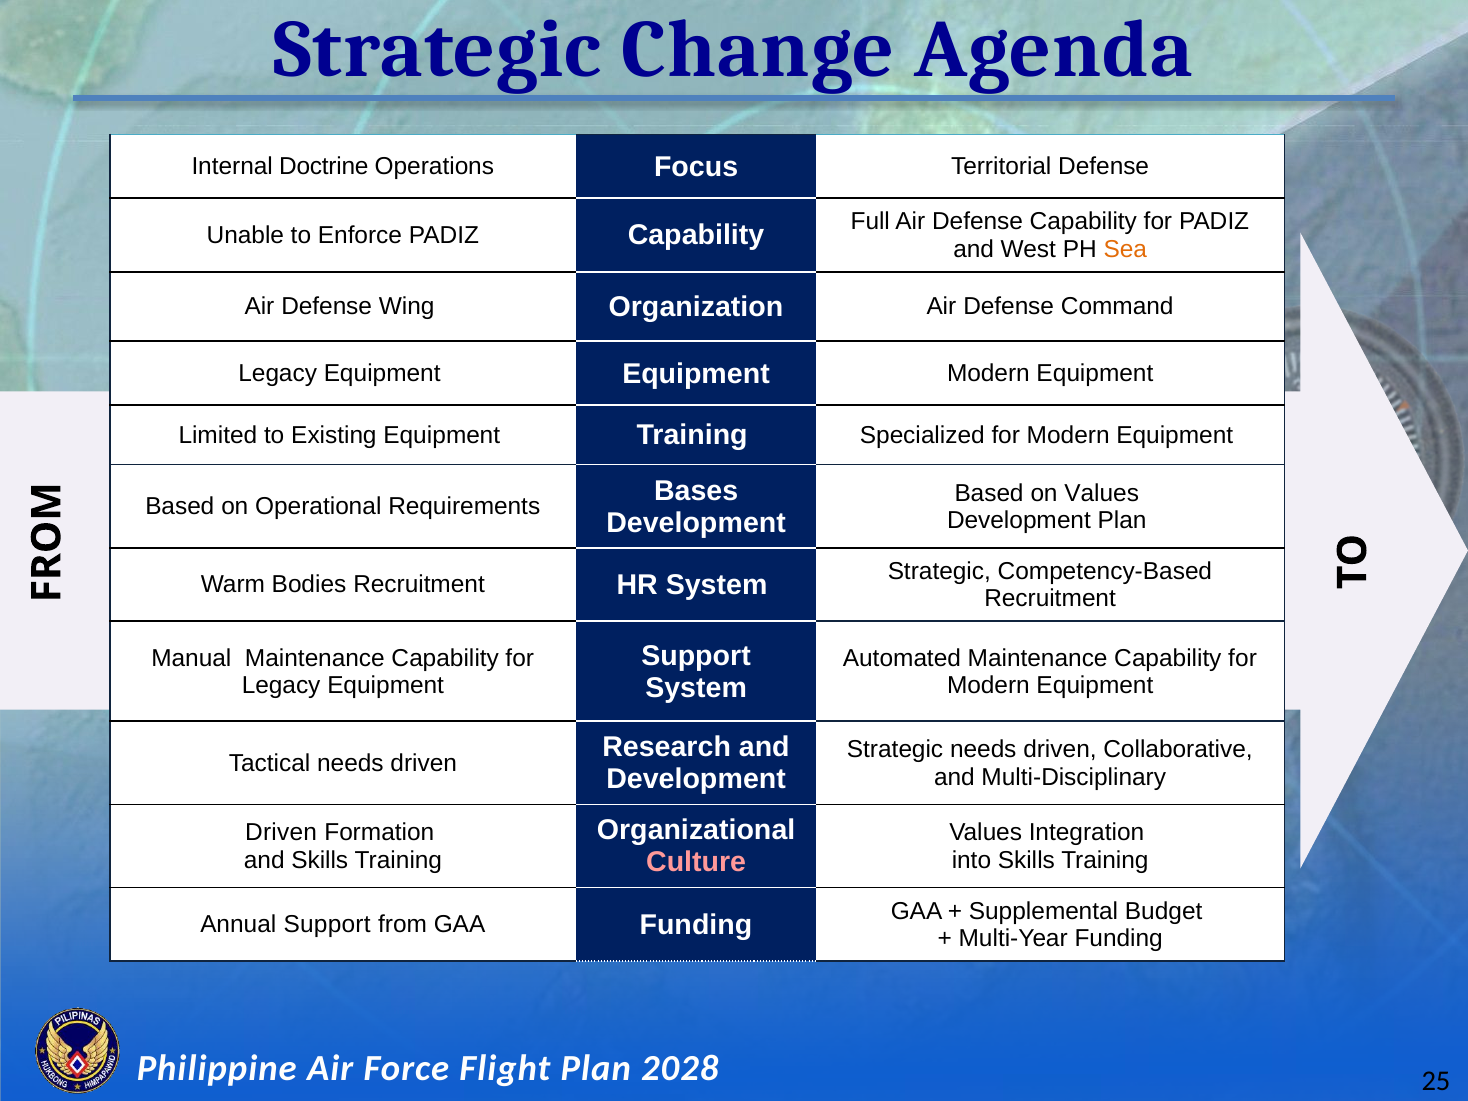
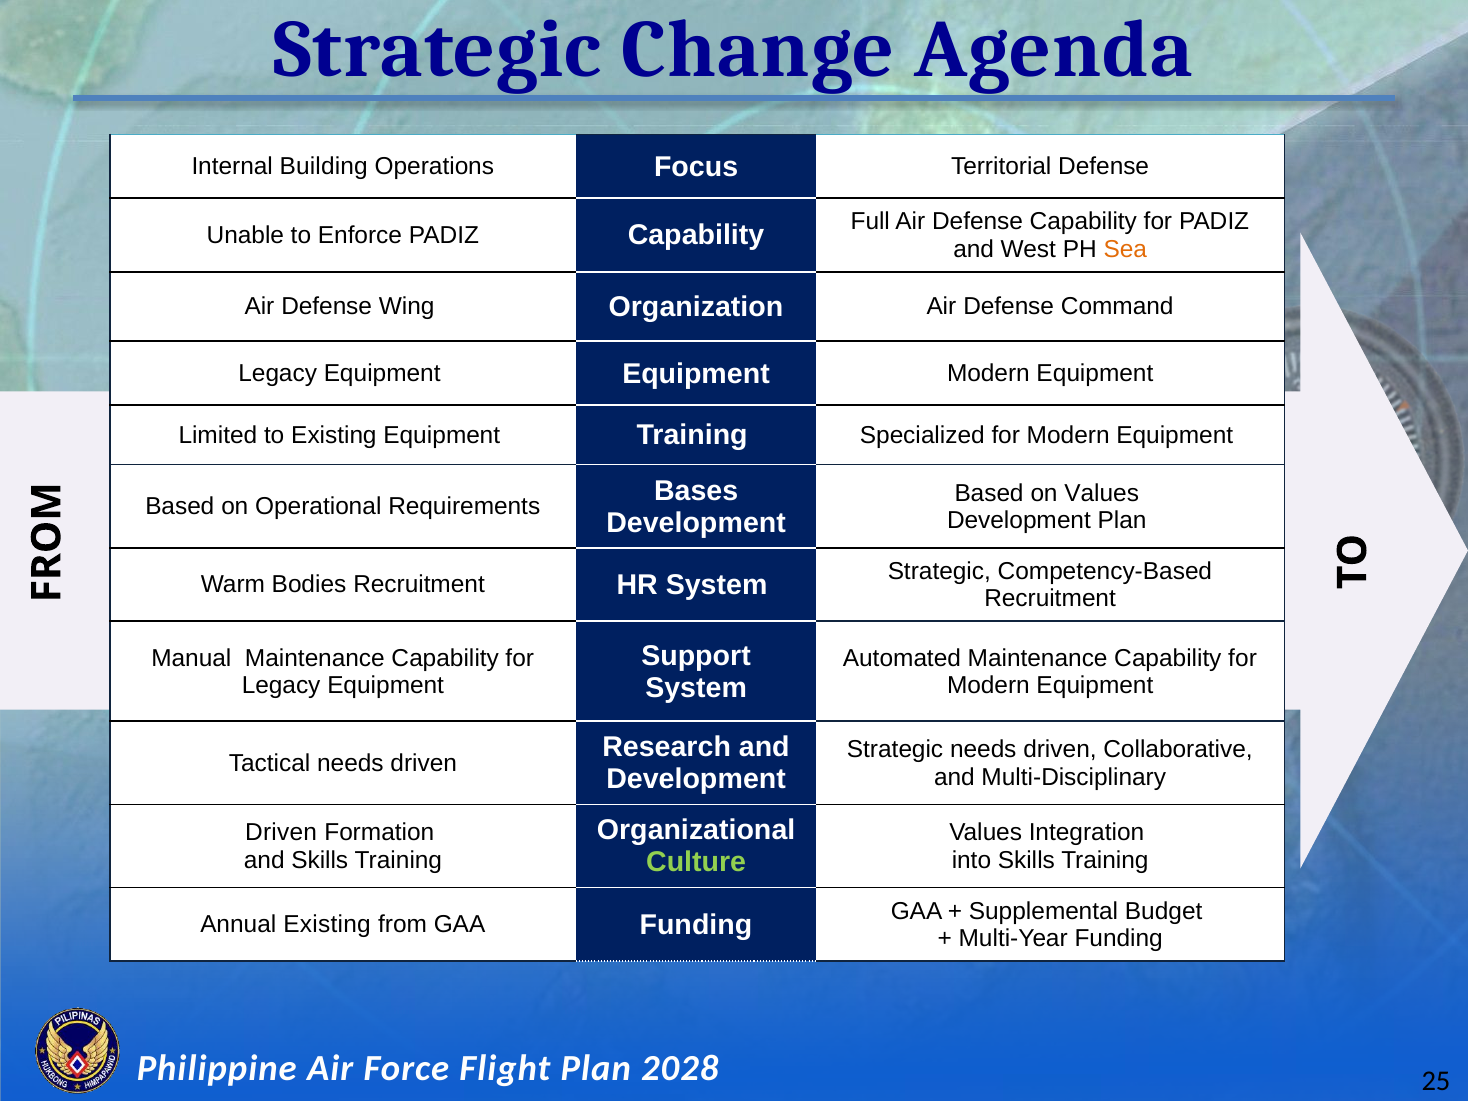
Doctrine: Doctrine -> Building
Culture colour: pink -> light green
Annual Support: Support -> Existing
